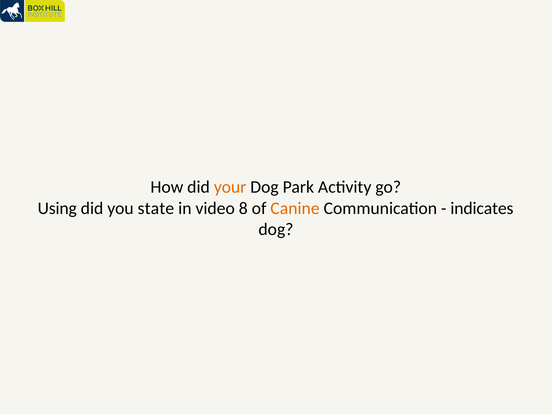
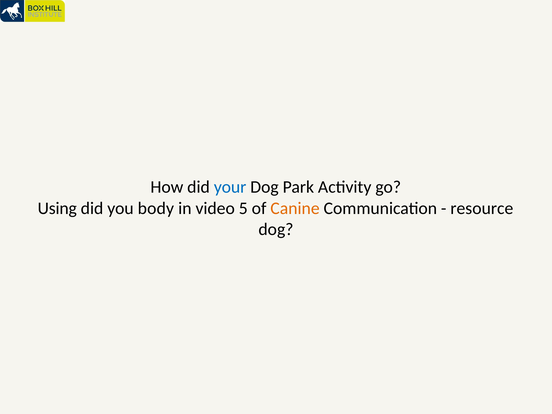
your colour: orange -> blue
state: state -> body
8: 8 -> 5
indicates: indicates -> resource
